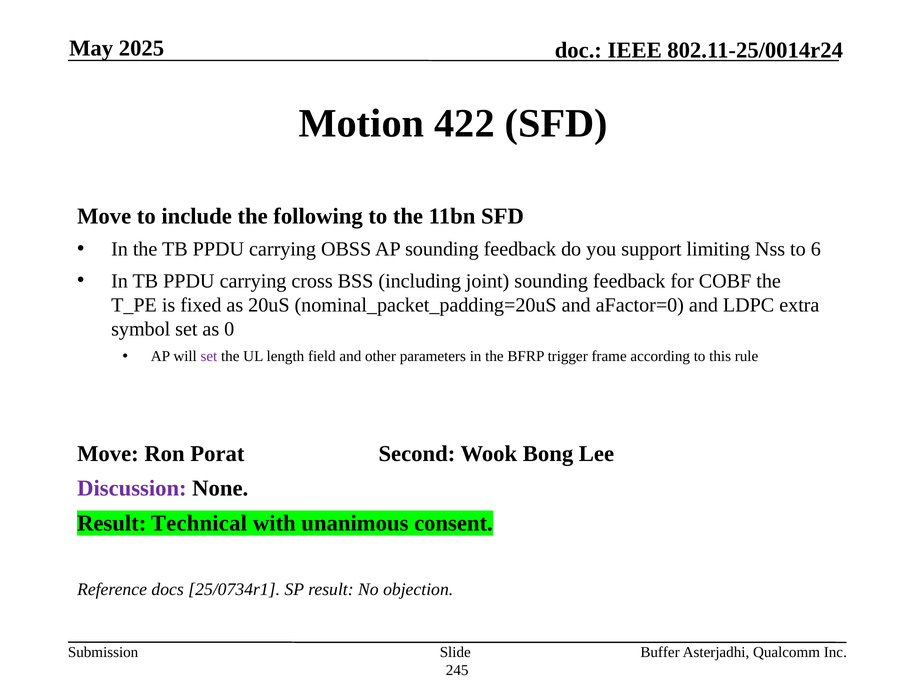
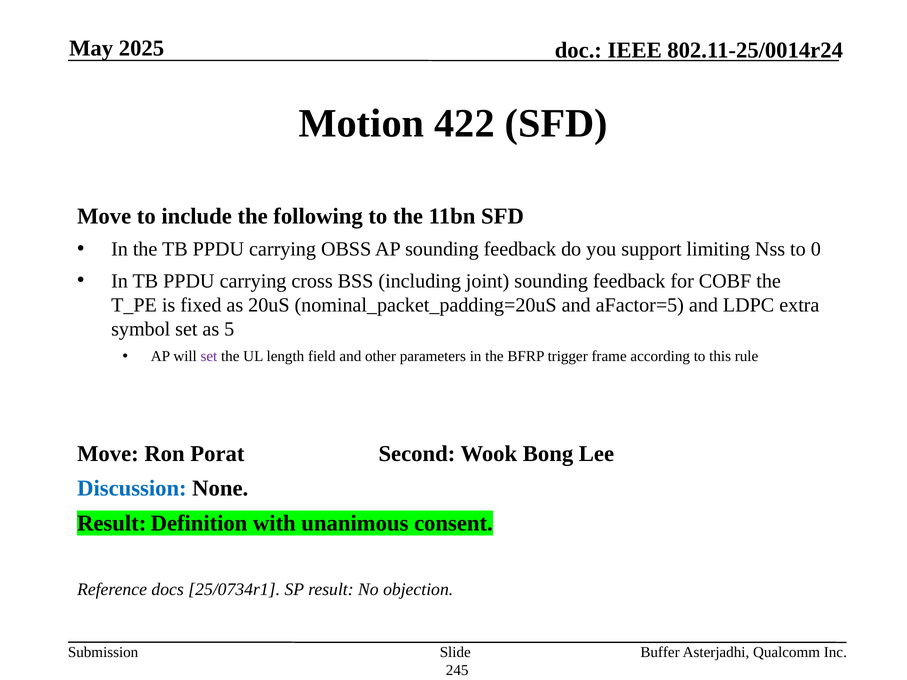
6: 6 -> 0
aFactor=0: aFactor=0 -> aFactor=5
0: 0 -> 5
Discussion colour: purple -> blue
Technical: Technical -> Definition
